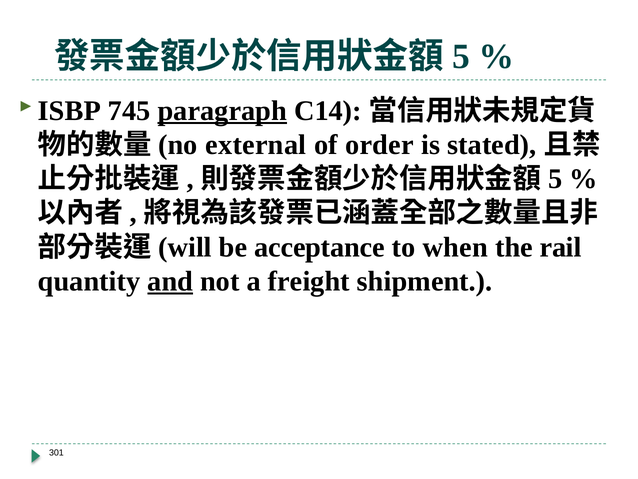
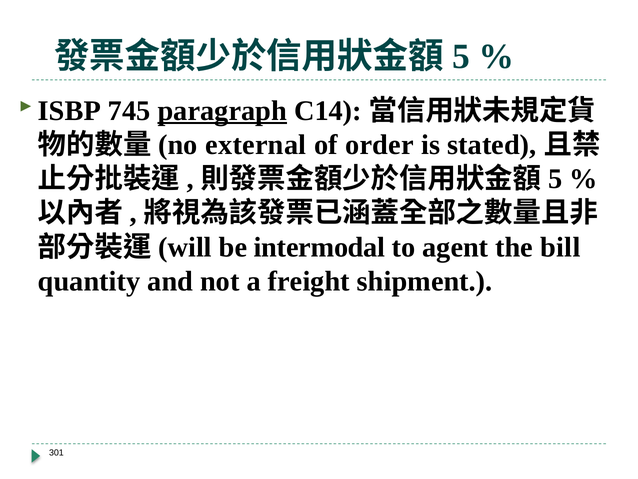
acceptance: acceptance -> intermodal
when: when -> agent
rail: rail -> bill
and underline: present -> none
